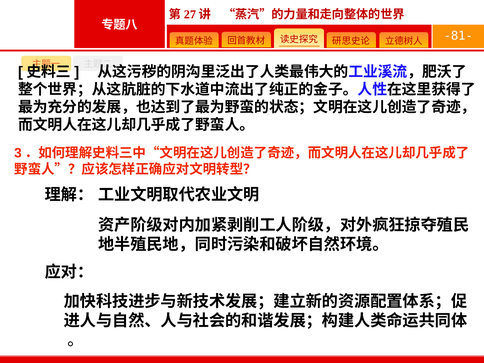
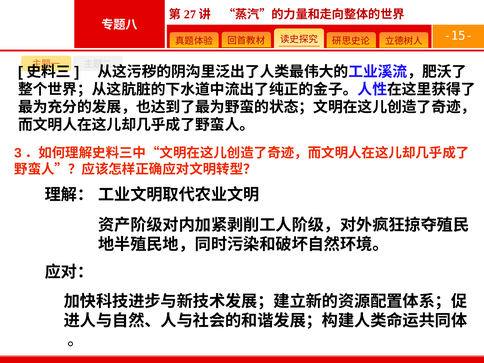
-81-: -81- -> -15-
